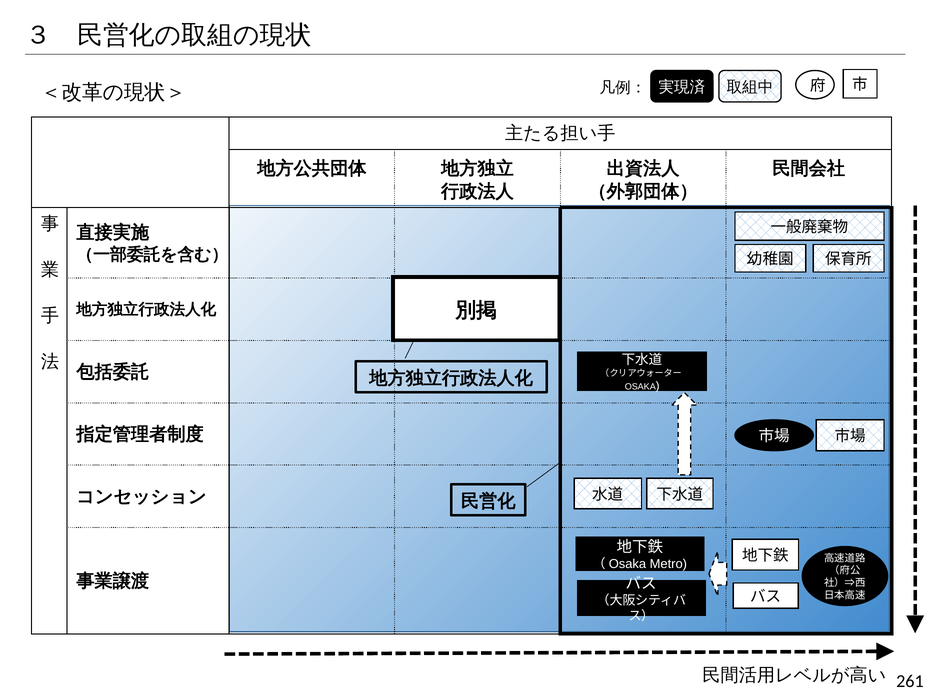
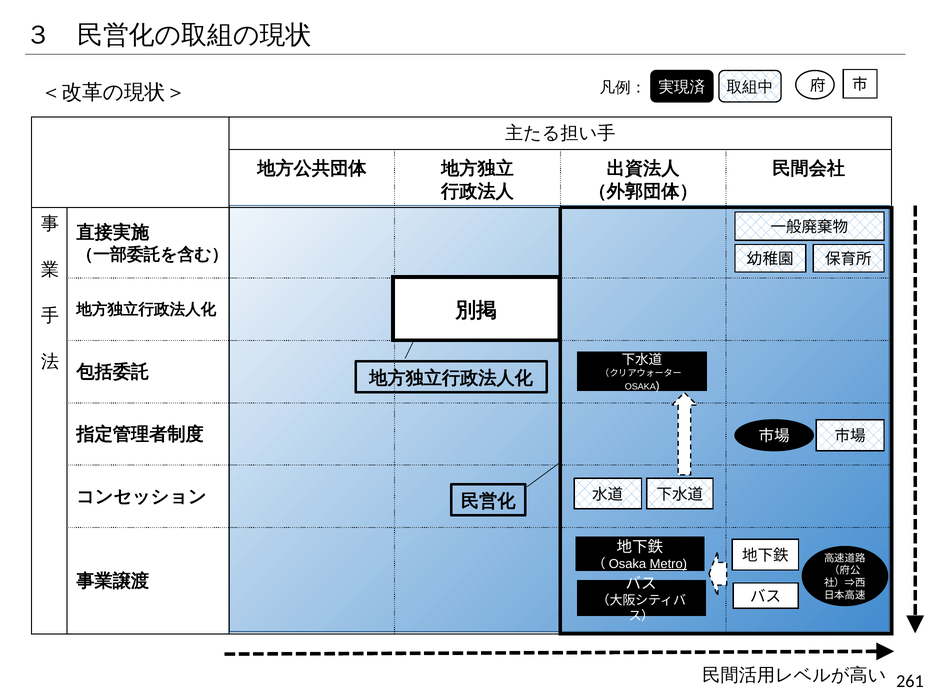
Metro underline: none -> present
